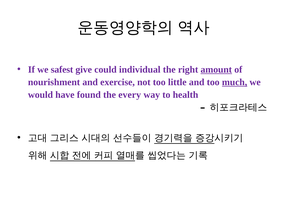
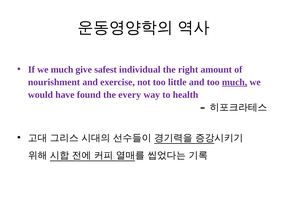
we safest: safest -> much
could: could -> safest
amount underline: present -> none
